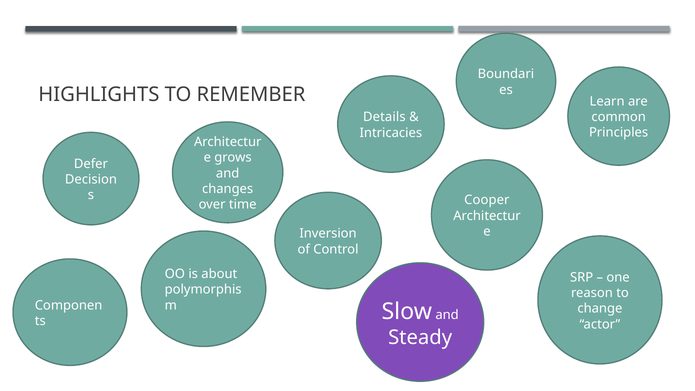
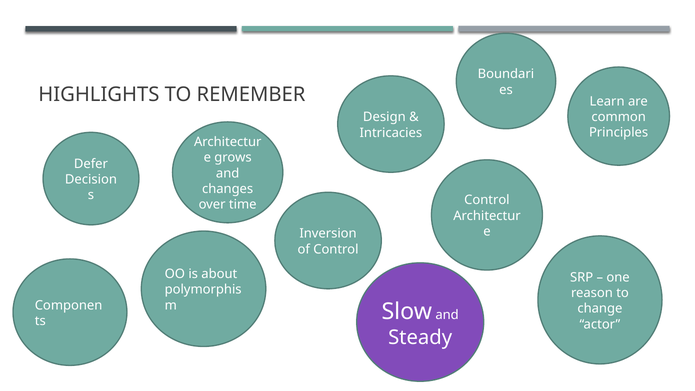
Details: Details -> Design
Cooper at (487, 200): Cooper -> Control
